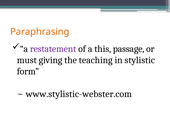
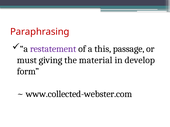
Paraphrasing colour: orange -> red
teaching: teaching -> material
stylistic: stylistic -> develop
www.stylistic-webster.com: www.stylistic-webster.com -> www.collected-webster.com
